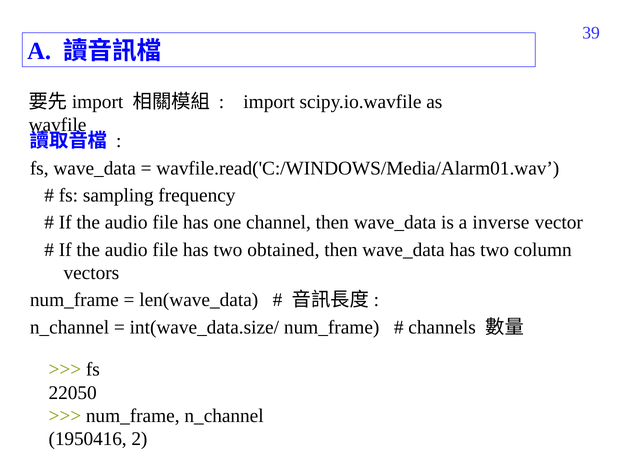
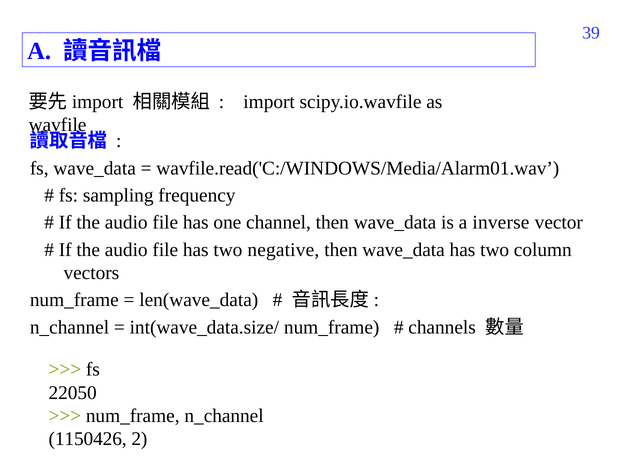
obtained: obtained -> negative
1950416: 1950416 -> 1150426
